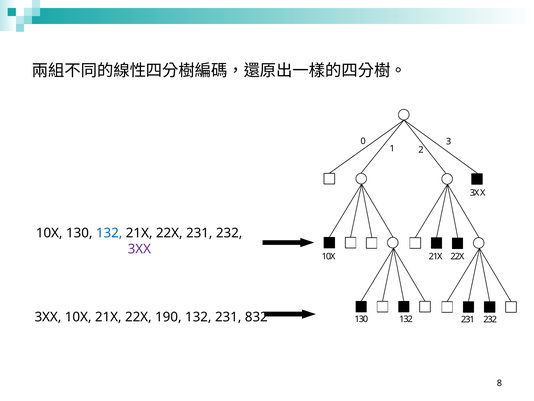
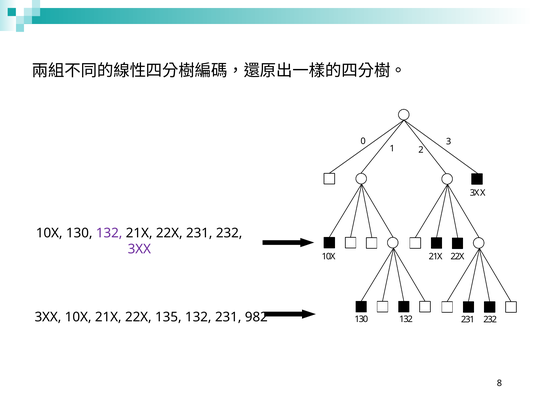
132 at (109, 233) colour: blue -> purple
190: 190 -> 135
832: 832 -> 982
